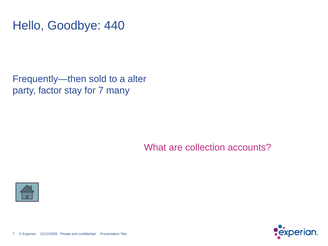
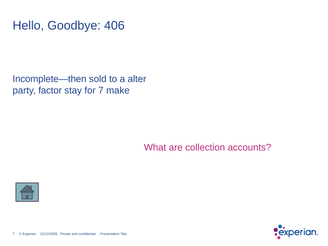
440: 440 -> 406
Frequently—then: Frequently—then -> Incomplete—then
many: many -> make
